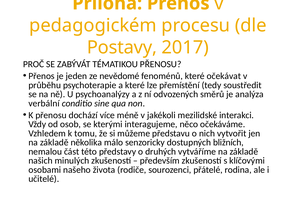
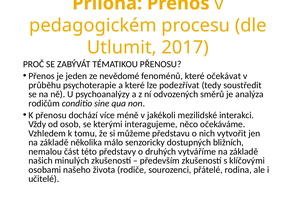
Postavy: Postavy -> Utlumit
přemístění: přemístění -> podezřívat
verbální: verbální -> rodičům
